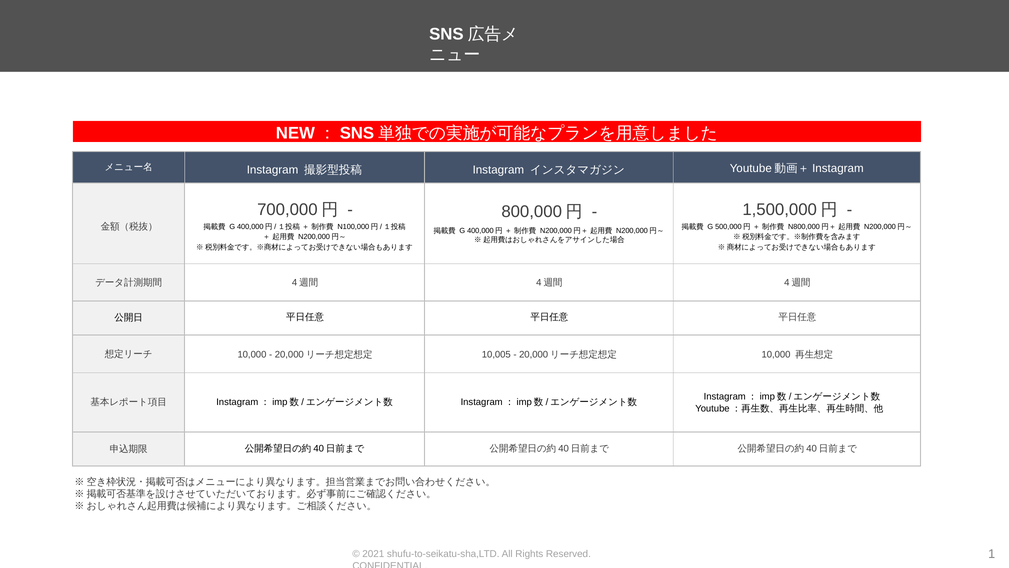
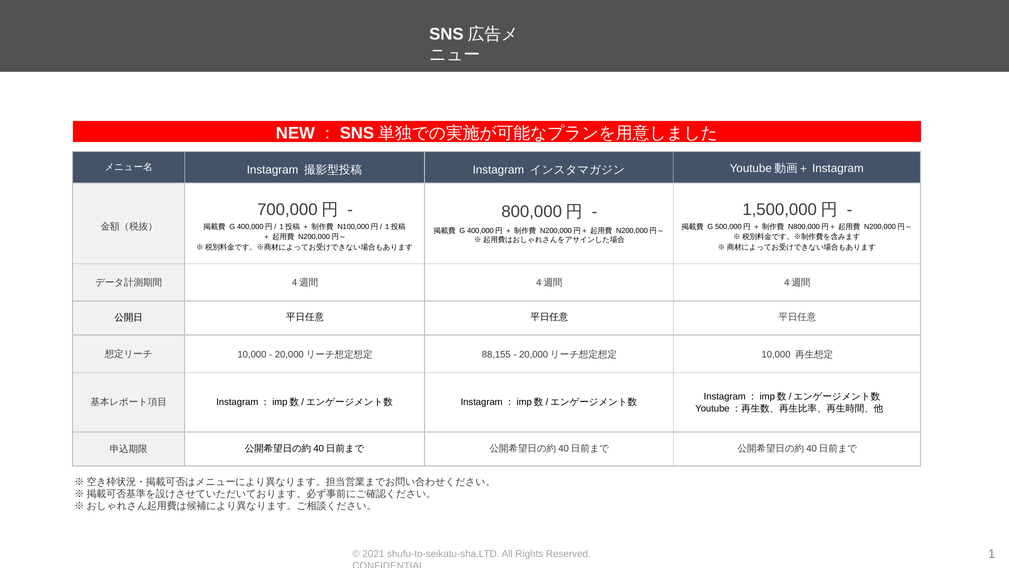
10,005: 10,005 -> 88,155
